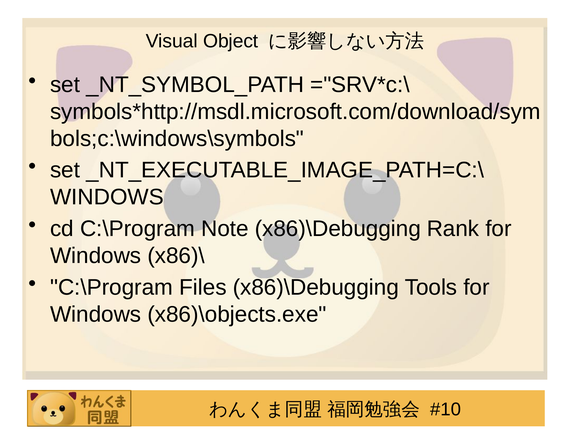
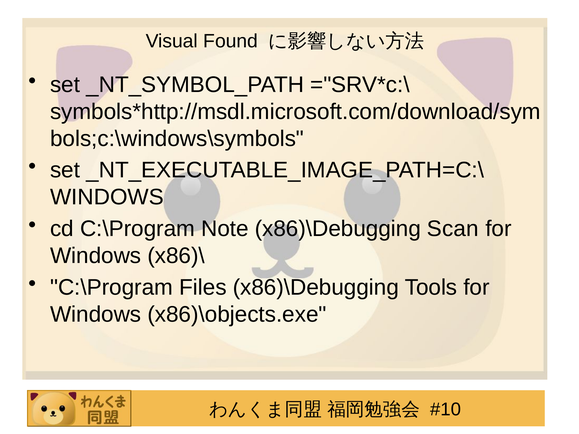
Object: Object -> Found
Rank: Rank -> Scan
